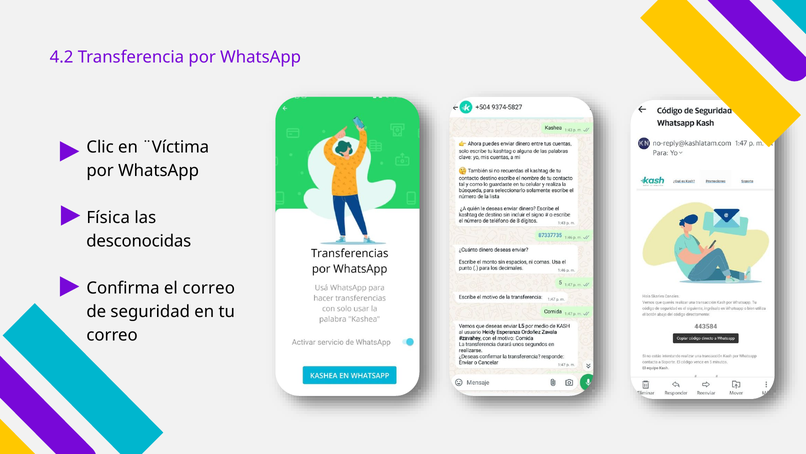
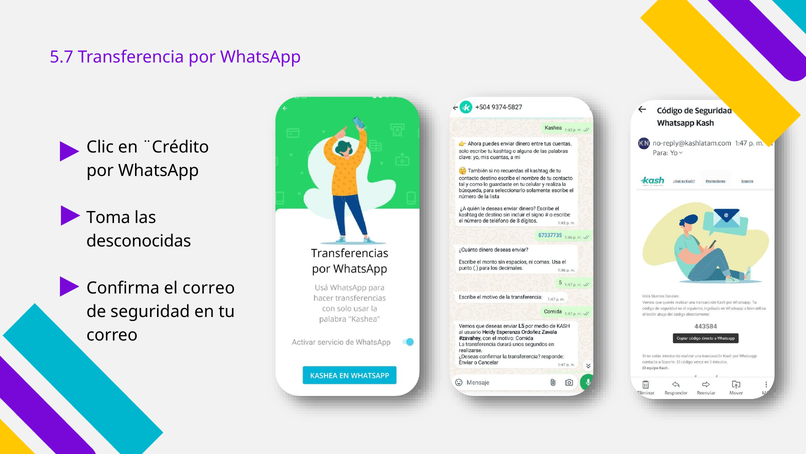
4.2: 4.2 -> 5.7
¨Víctima: ¨Víctima -> ¨Crédito
Física: Física -> Toma
